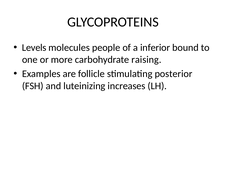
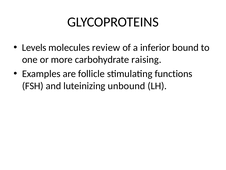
people: people -> review
posterior: posterior -> functions
increases: increases -> unbound
